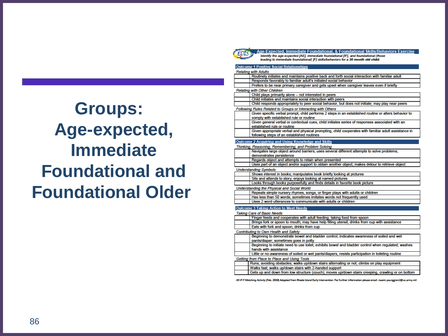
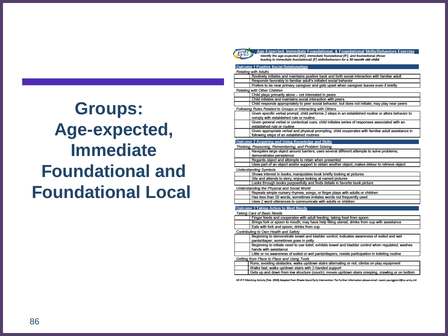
Older: Older -> Local
